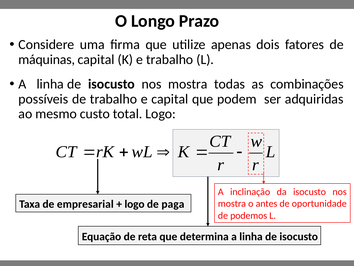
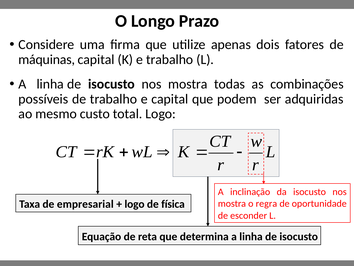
paga: paga -> física
antes: antes -> regra
podemos: podemos -> esconder
